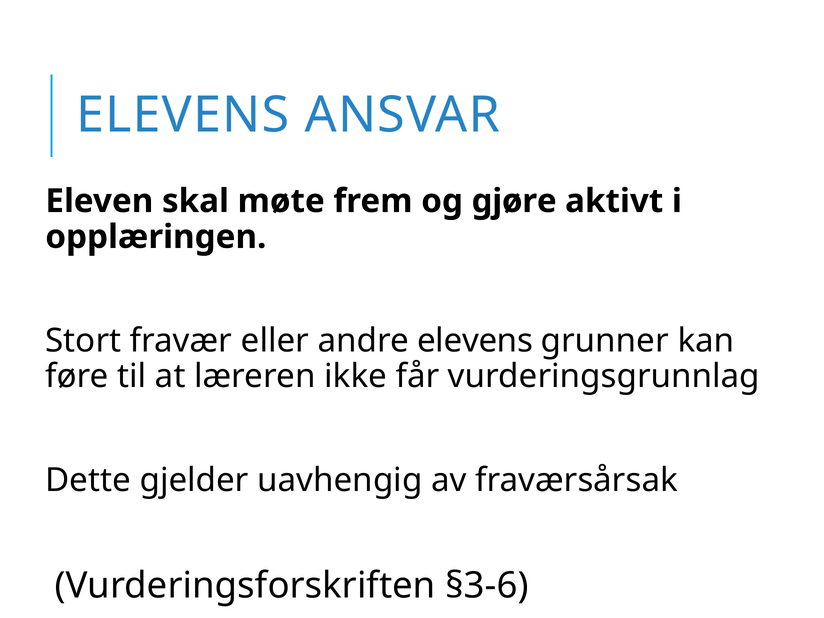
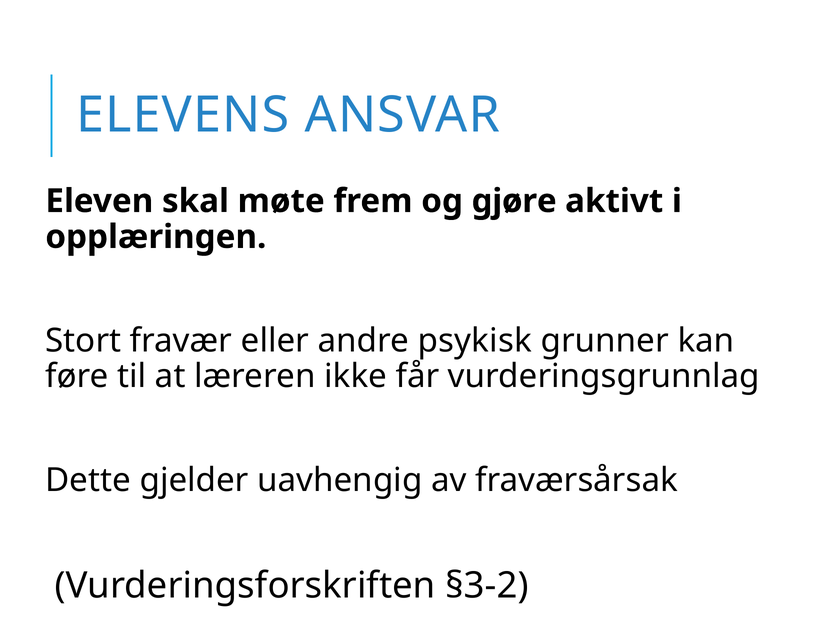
andre elevens: elevens -> psykisk
§3-6: §3-6 -> §3-2
